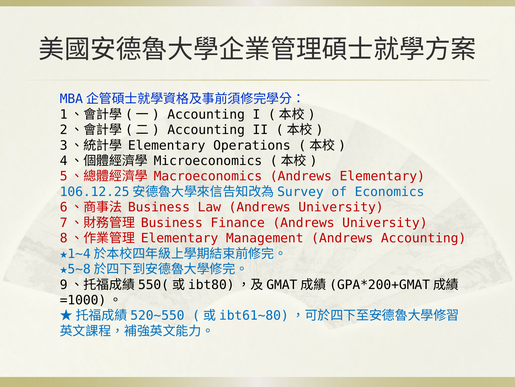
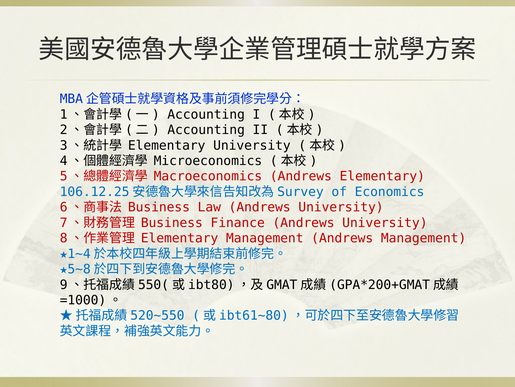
Elementary Operations: Operations -> University
Andrews Accounting: Accounting -> Management
